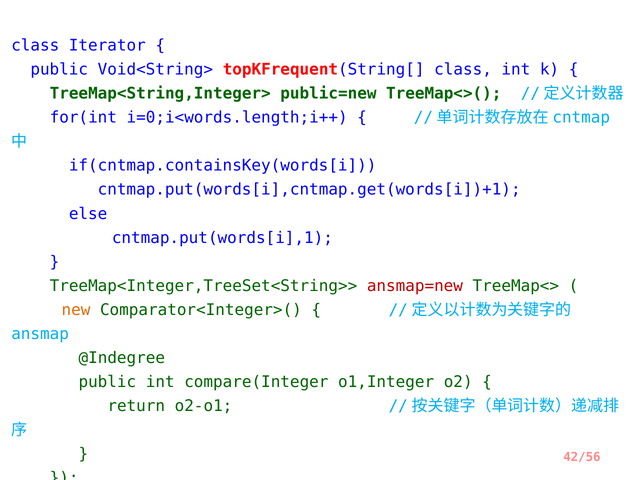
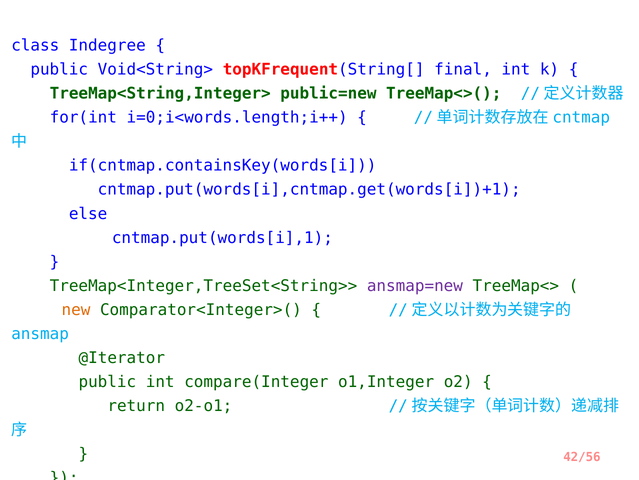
Iterator: Iterator -> Indegree
topKFrequent(String[ class: class -> final
ansmap=new colour: red -> purple
@Indegree: @Indegree -> @Iterator
